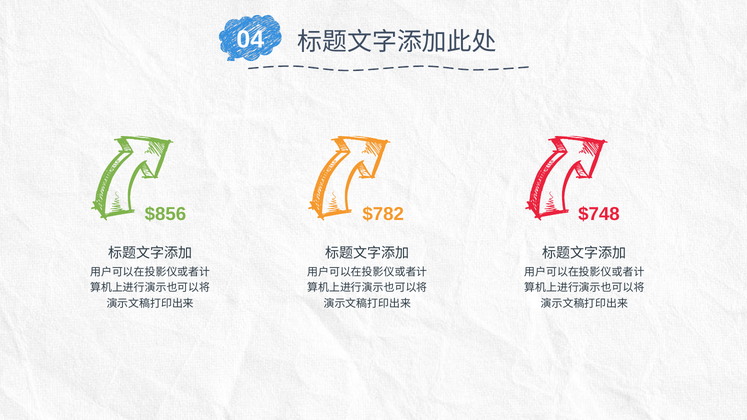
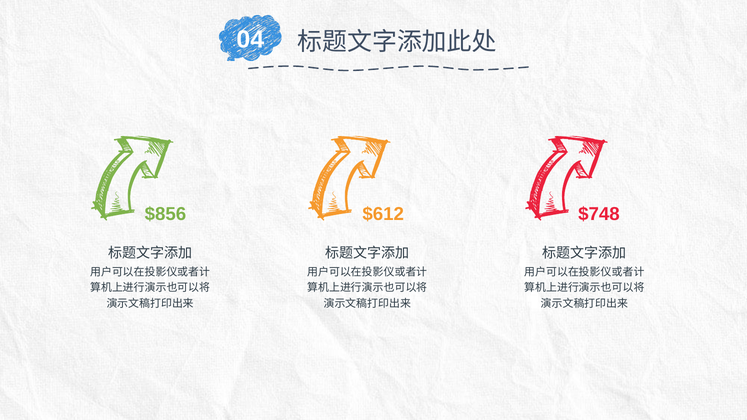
$782: $782 -> $612
